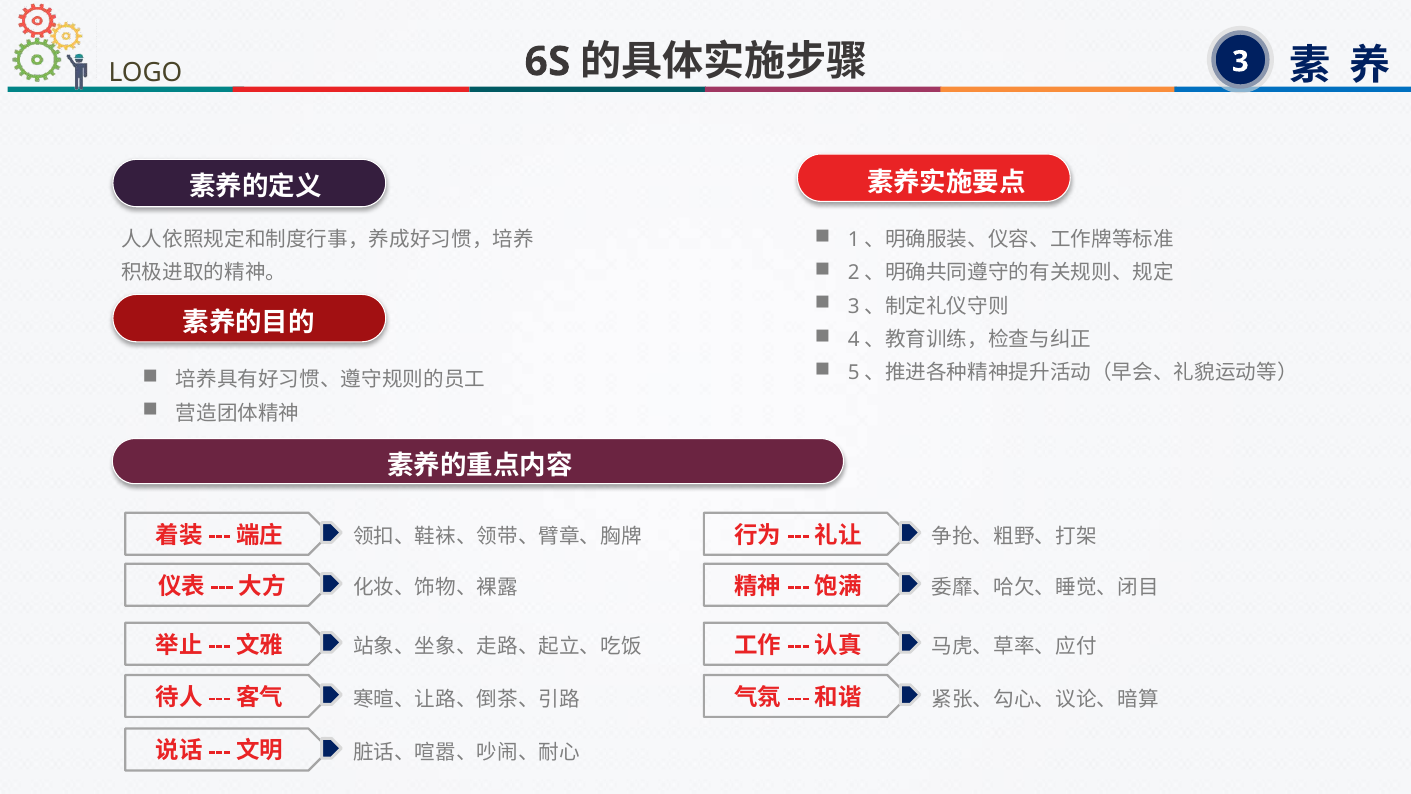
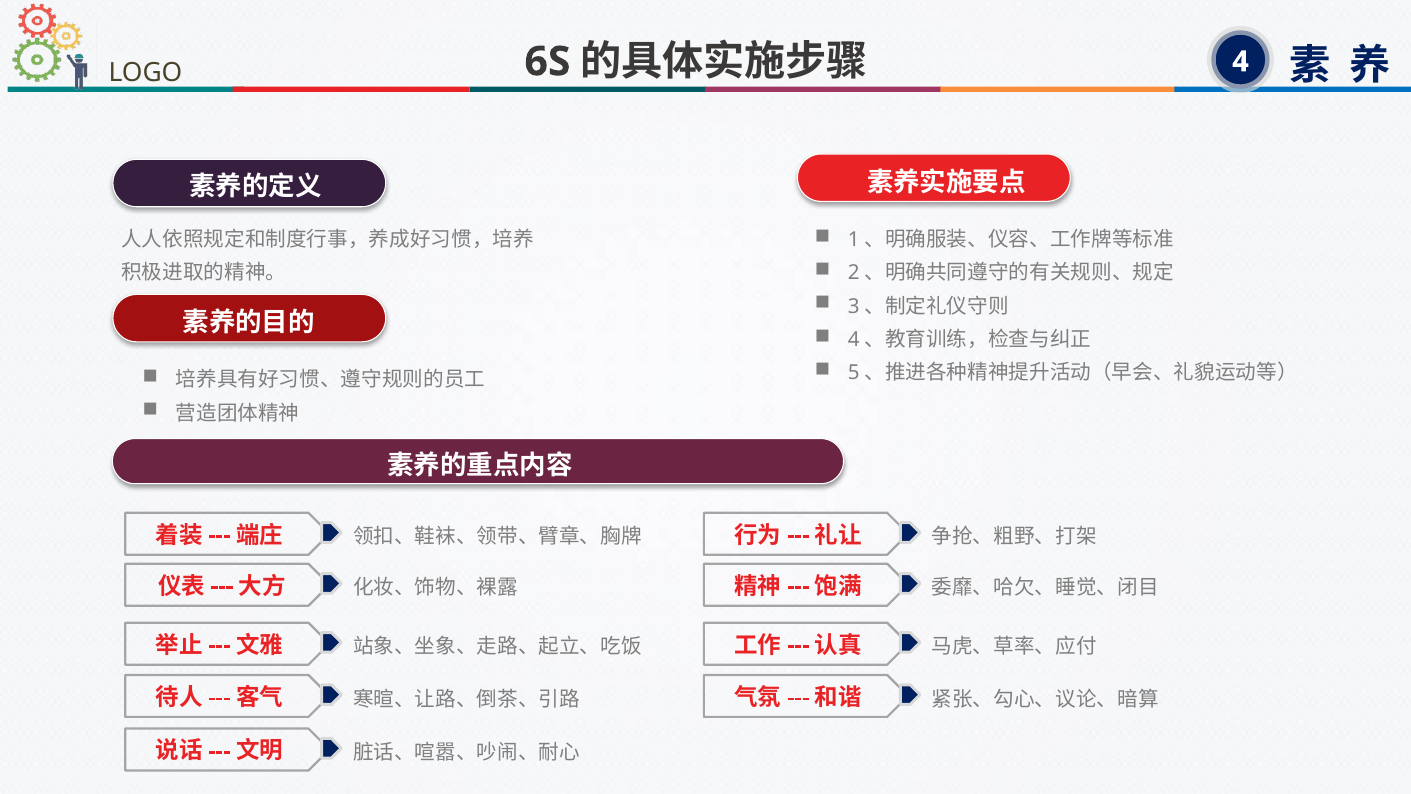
3: 3 -> 4
